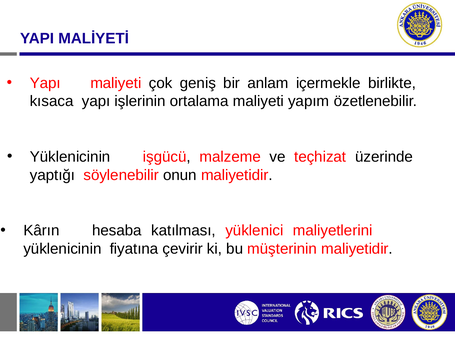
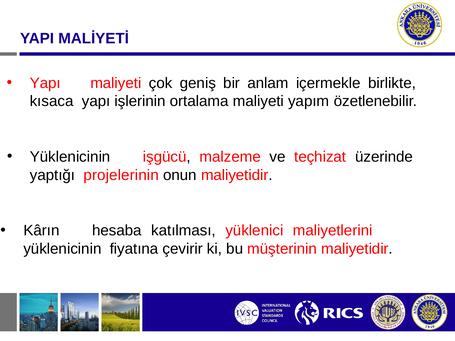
söylenebilir: söylenebilir -> projelerinin
